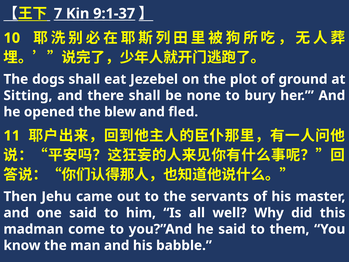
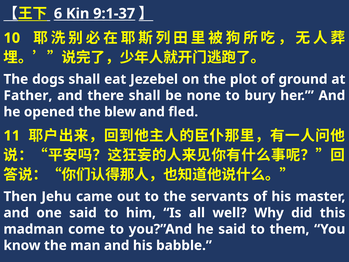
7: 7 -> 6
Sitting: Sitting -> Father
